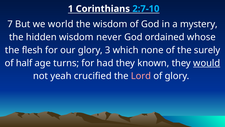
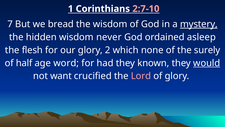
2:7-10 colour: light blue -> pink
world: world -> bread
mystery underline: none -> present
whose: whose -> asleep
3: 3 -> 2
turns: turns -> word
yeah: yeah -> want
